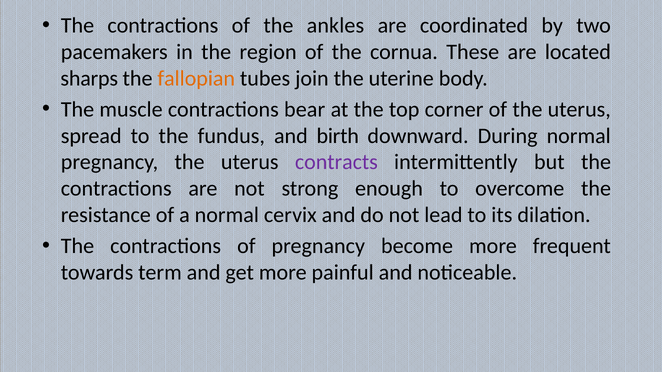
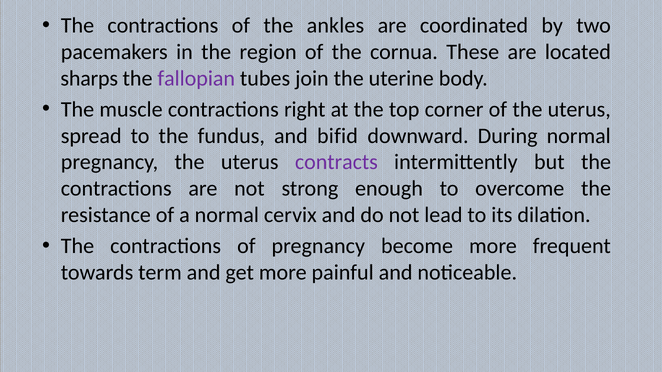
fallopian colour: orange -> purple
bear: bear -> right
birth: birth -> bifid
